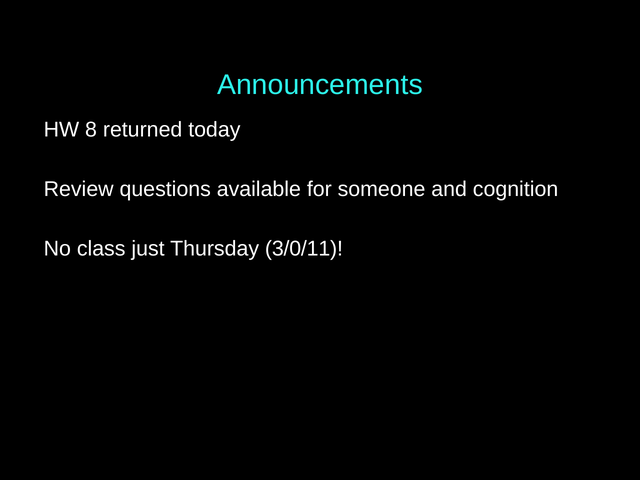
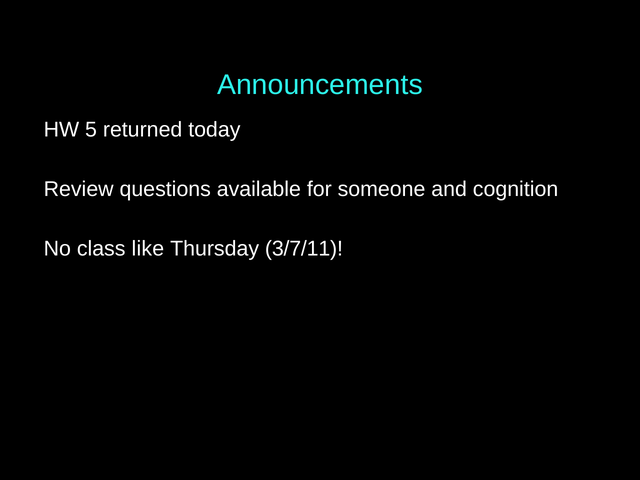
8: 8 -> 5
just: just -> like
3/0/11: 3/0/11 -> 3/7/11
